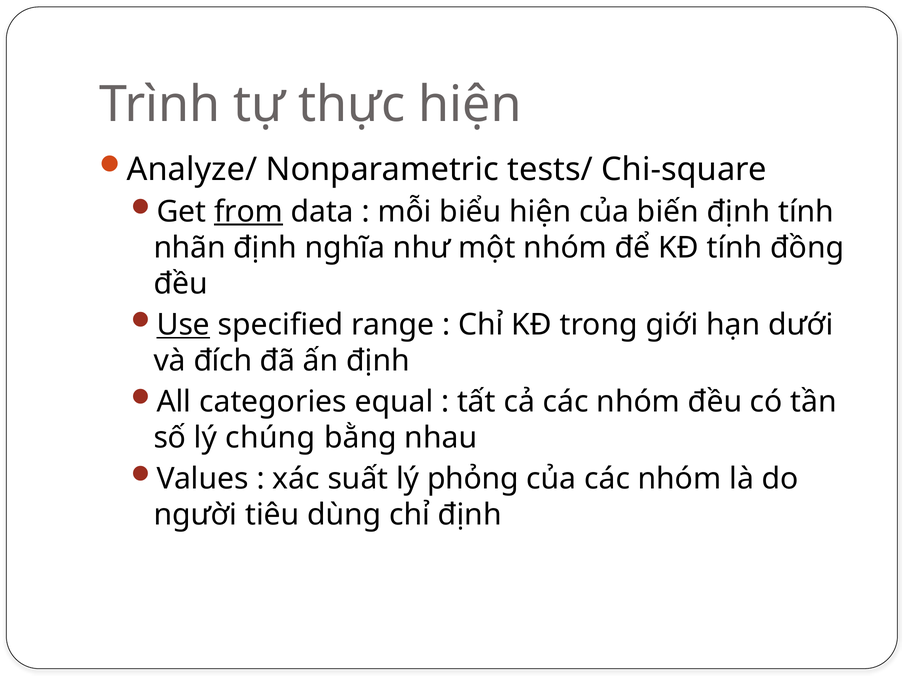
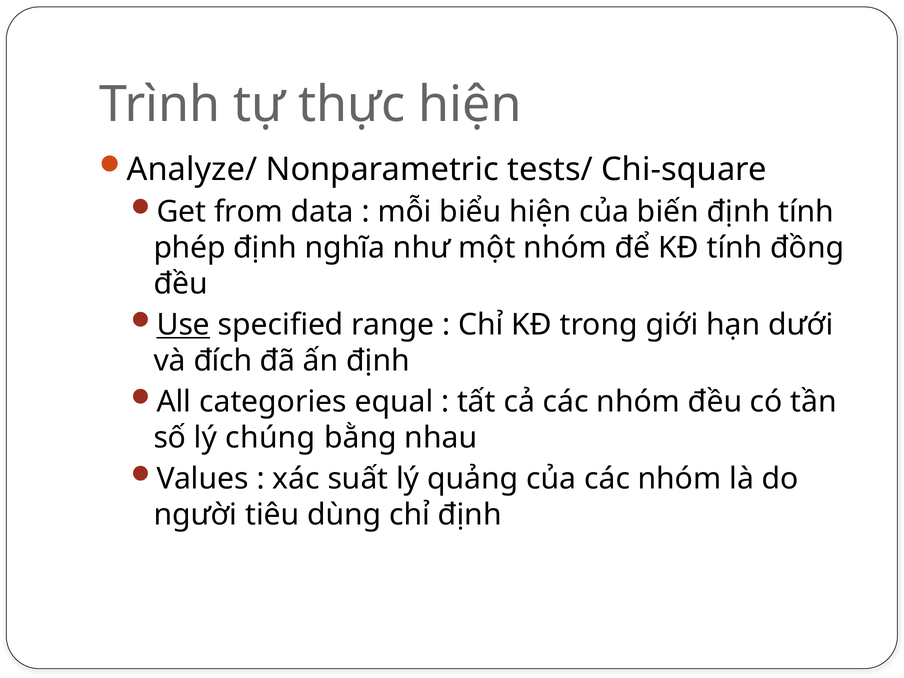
from underline: present -> none
nhãn: nhãn -> phép
phỏng: phỏng -> quảng
